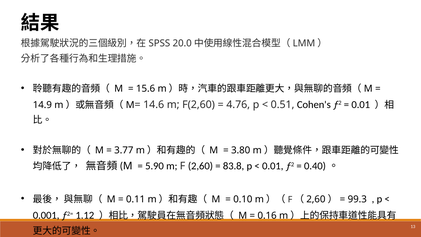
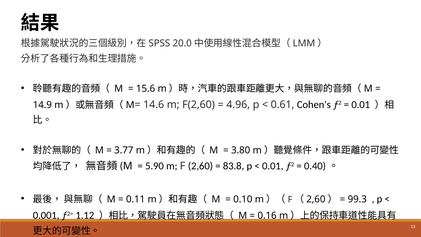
4.76: 4.76 -> 4.96
0.51: 0.51 -> 0.61
